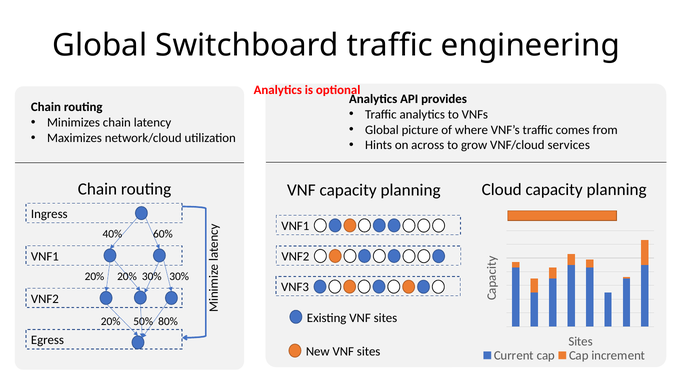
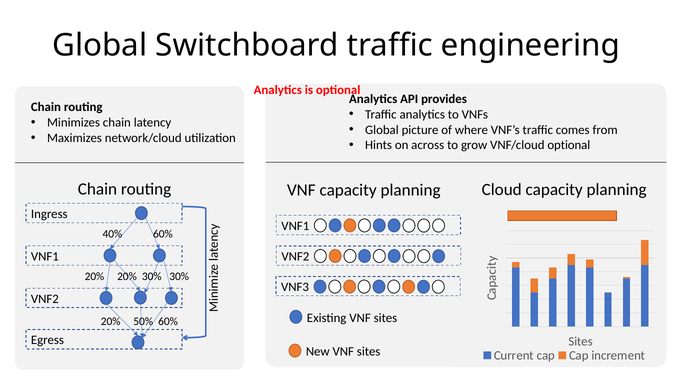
VNF/cloud services: services -> optional
50% 80%: 80% -> 60%
